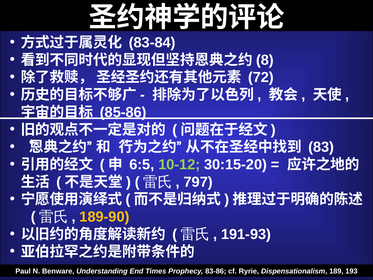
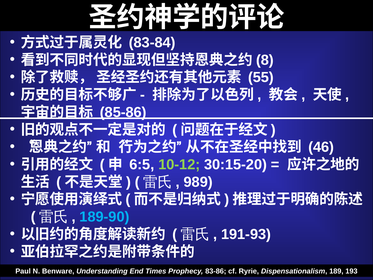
72: 72 -> 55
83: 83 -> 46
797: 797 -> 989
189-90 colour: yellow -> light blue
